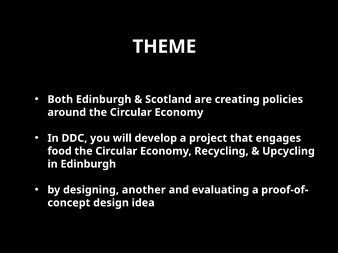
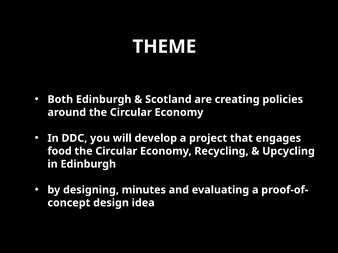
another: another -> minutes
